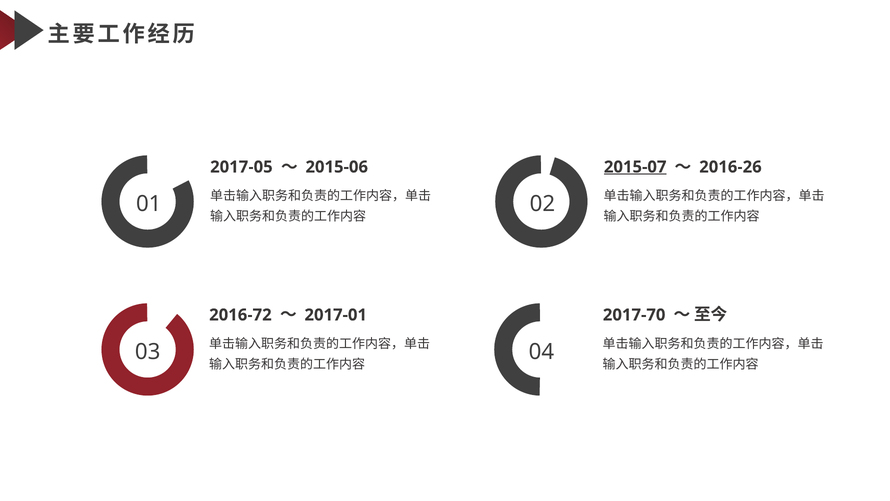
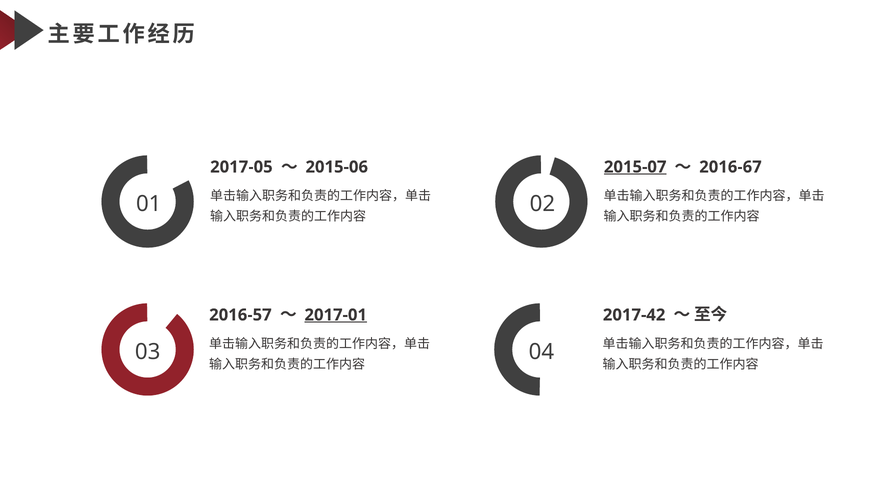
2016-26: 2016-26 -> 2016-67
2016-72: 2016-72 -> 2016-57
2017-01 underline: none -> present
2017-70: 2017-70 -> 2017-42
